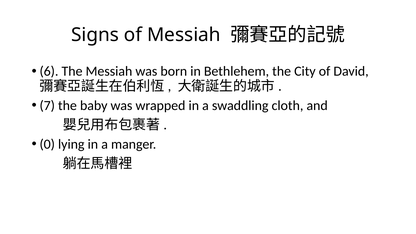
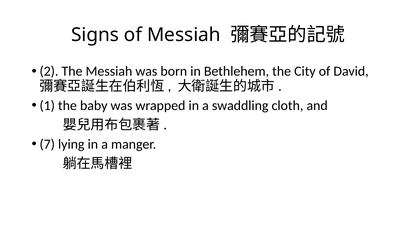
6: 6 -> 2
7: 7 -> 1
0: 0 -> 7
